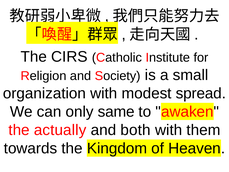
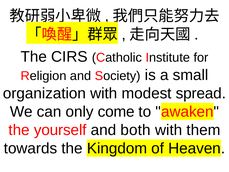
same: same -> come
actually: actually -> yourself
